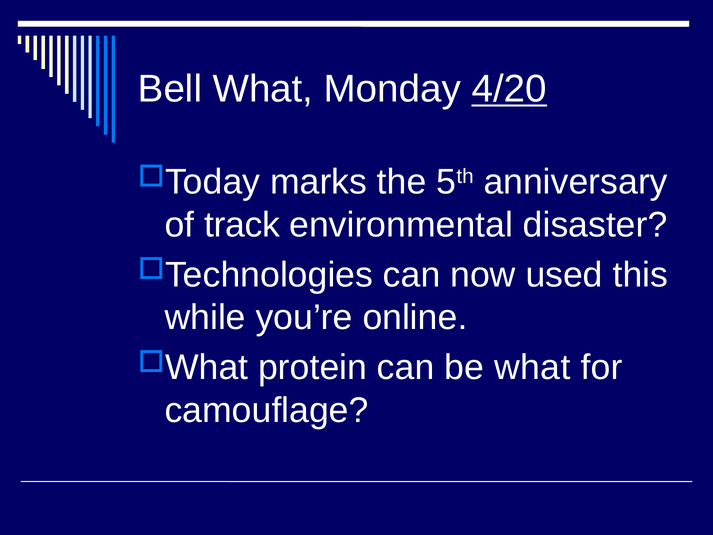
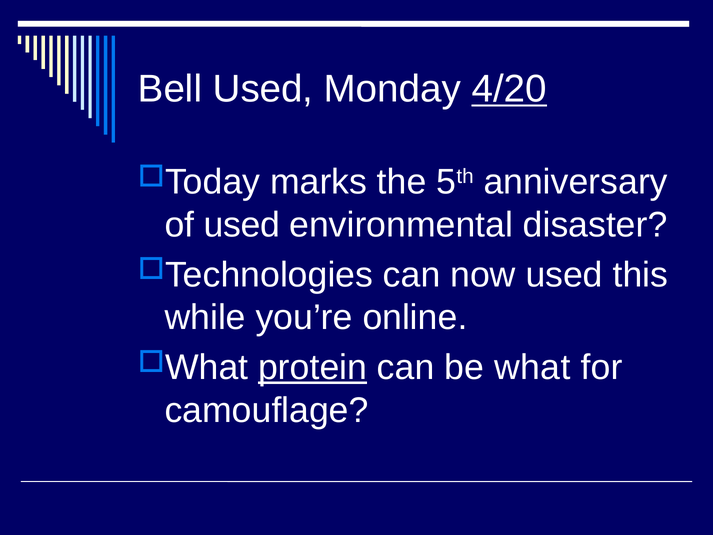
Bell What: What -> Used
of track: track -> used
protein underline: none -> present
